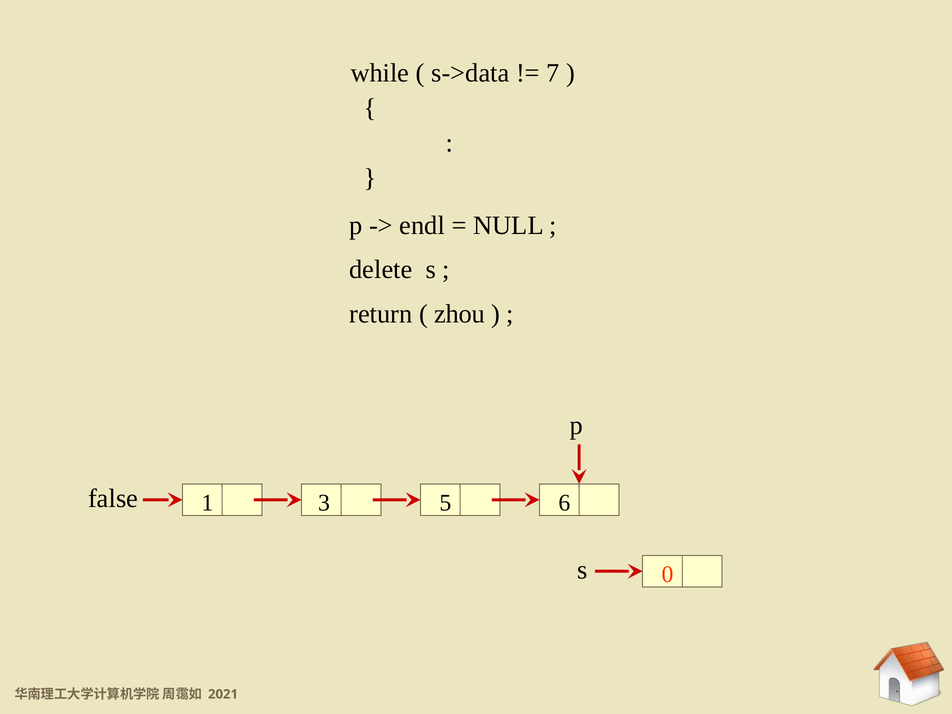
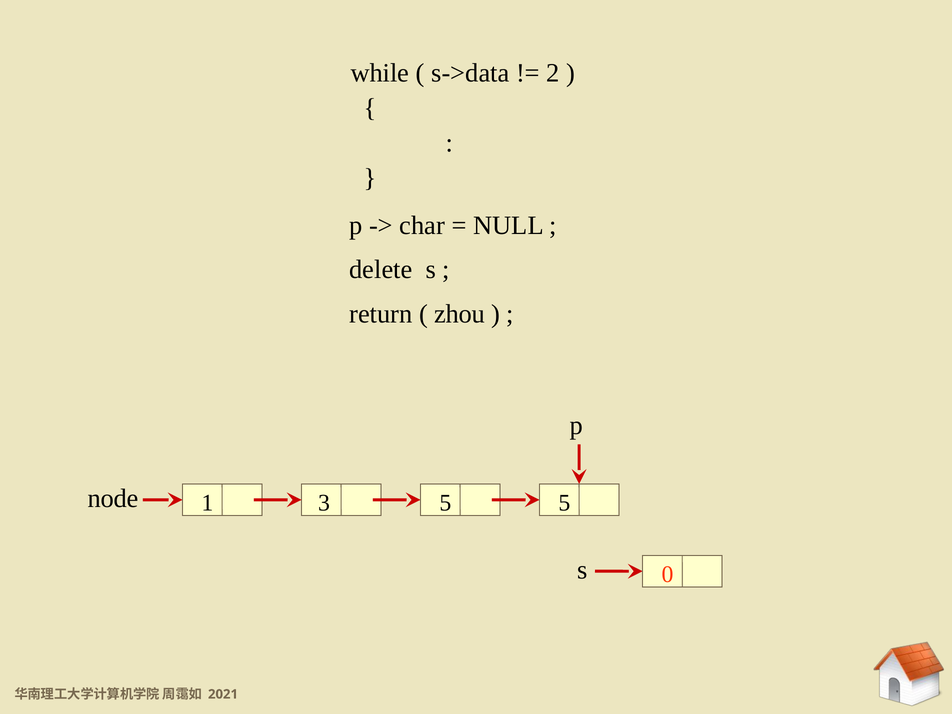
7: 7 -> 2
endl: endl -> char
false: false -> node
5 6: 6 -> 5
